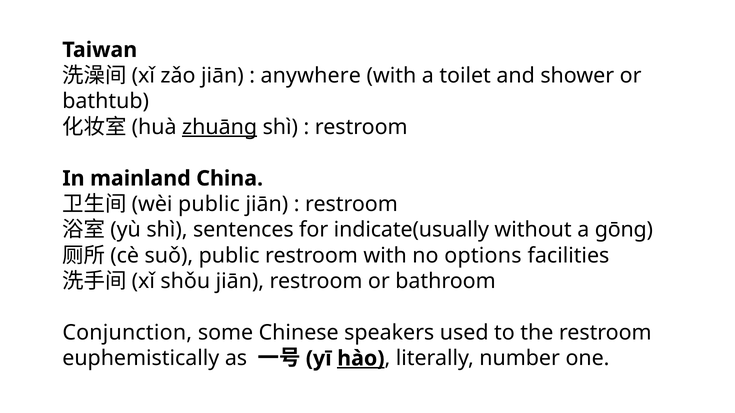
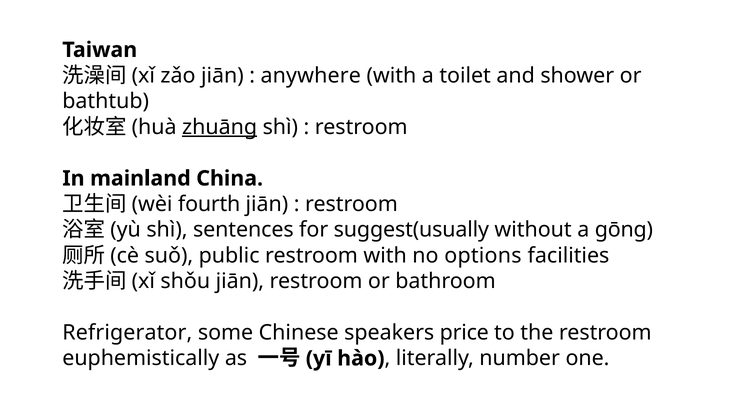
public at (209, 204): public -> fourth
indicate(usually: indicate(usually -> suggest(usually
Conjunction: Conjunction -> Refrigerator
used: used -> price
hào underline: present -> none
